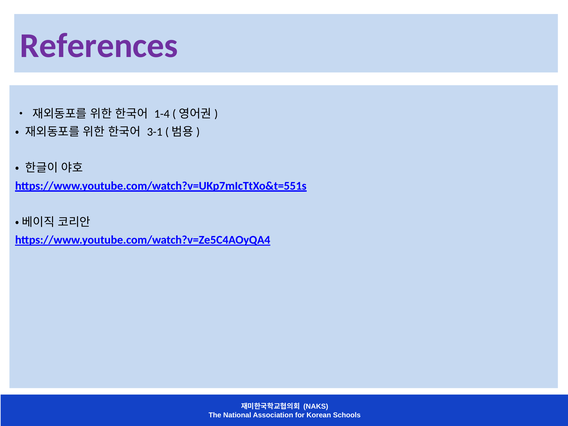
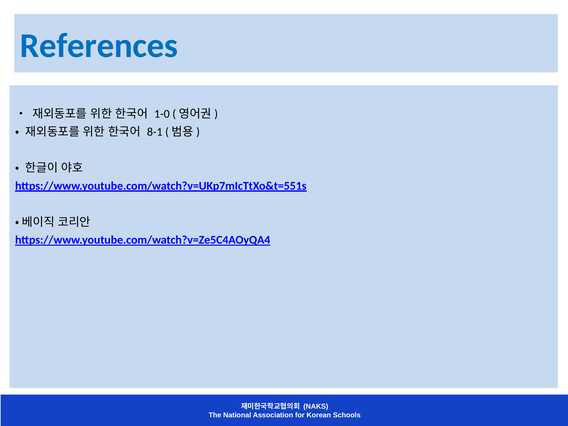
References colour: purple -> blue
1-4: 1-4 -> 1-0
3-1: 3-1 -> 8-1
